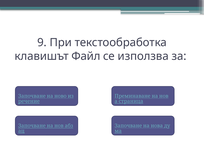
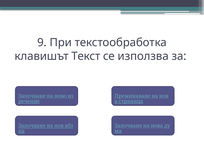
Файл: Файл -> Текст
